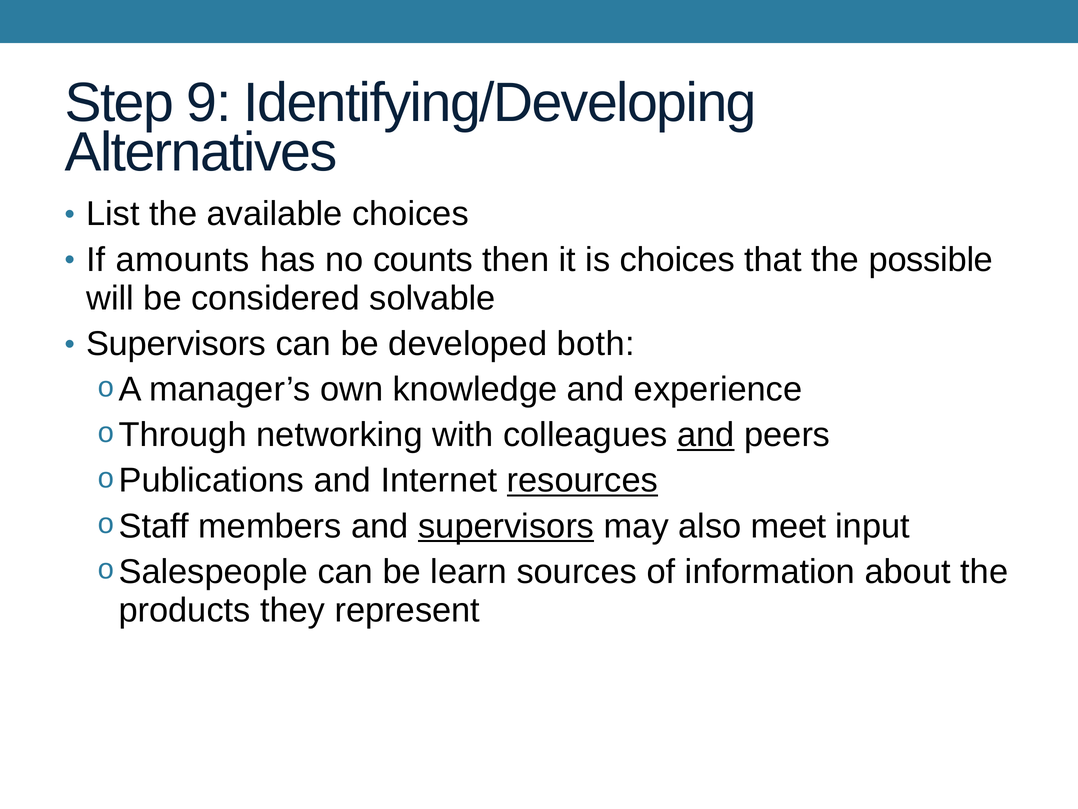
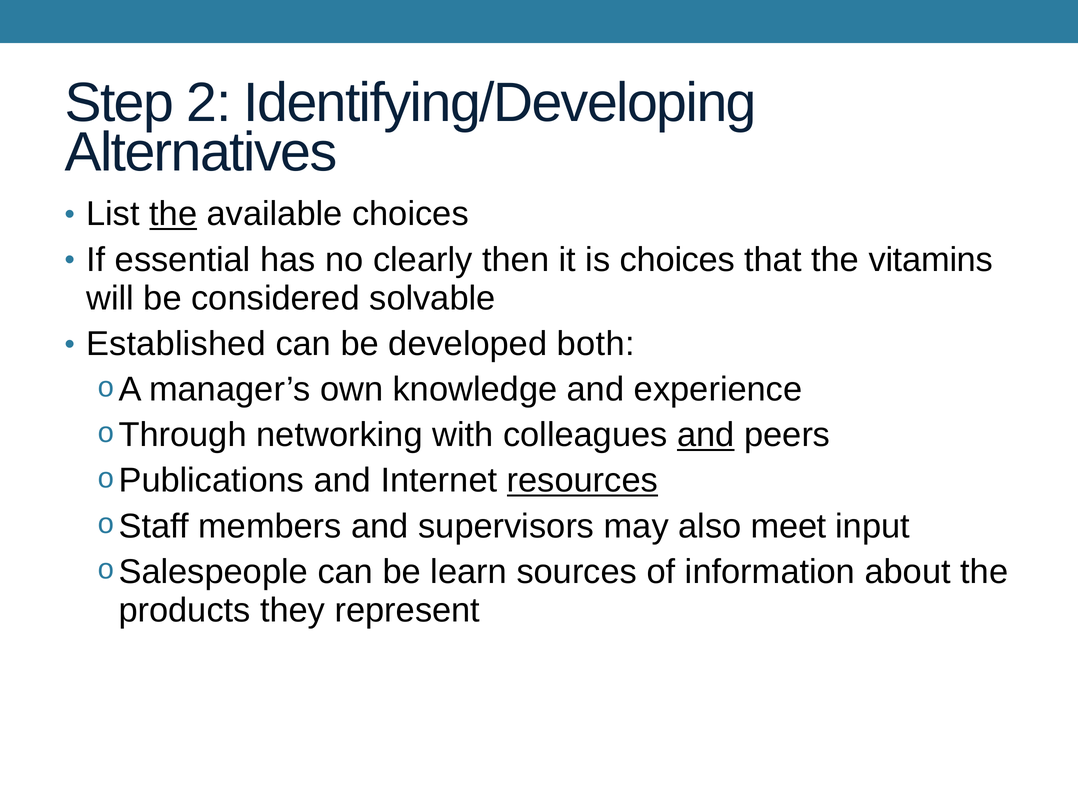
9: 9 -> 2
the at (173, 214) underline: none -> present
amounts: amounts -> essential
counts: counts -> clearly
possible: possible -> vitamins
Supervisors at (176, 344): Supervisors -> Established
supervisors at (506, 526) underline: present -> none
